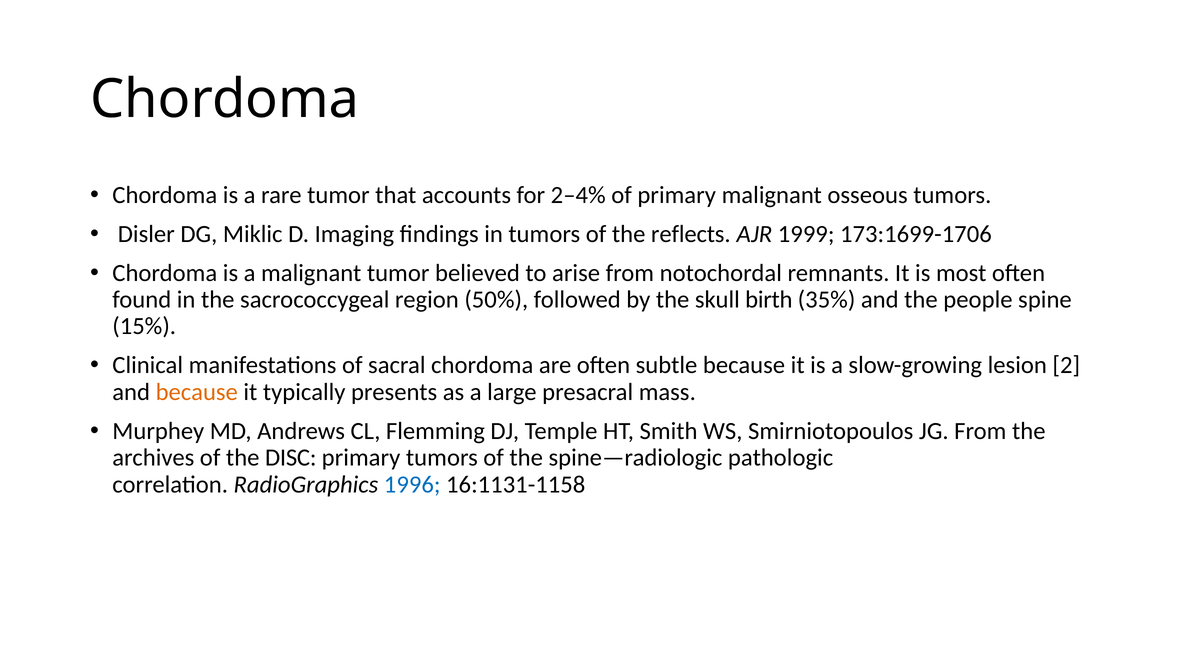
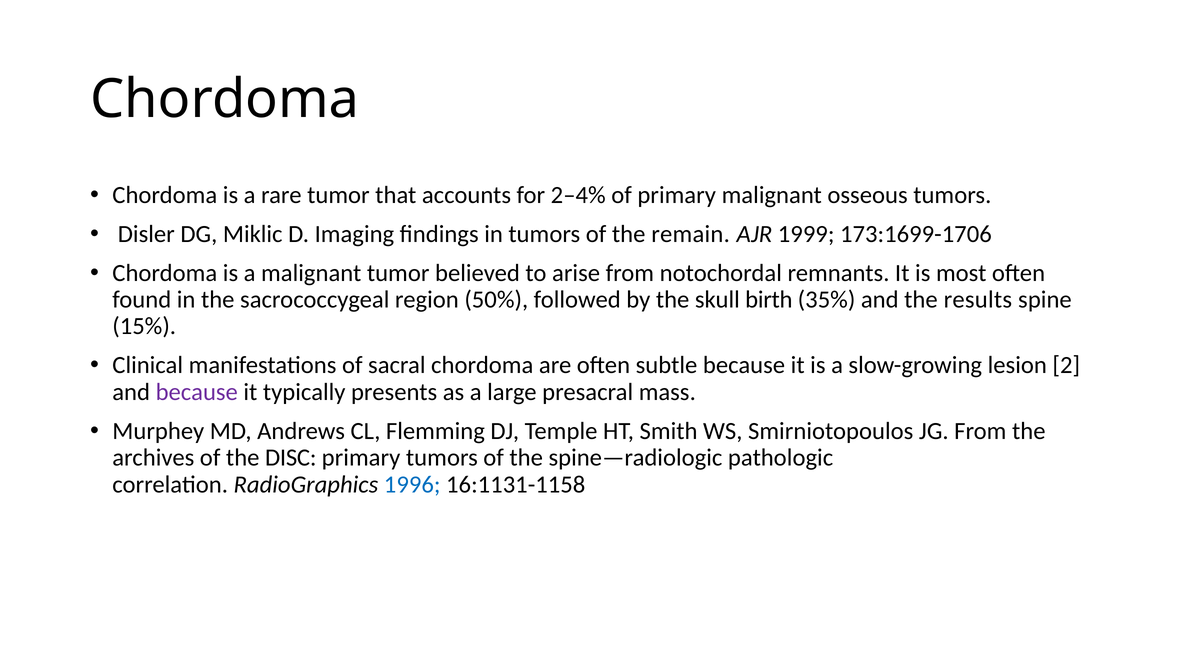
reflects: reflects -> remain
people: people -> results
because at (197, 392) colour: orange -> purple
